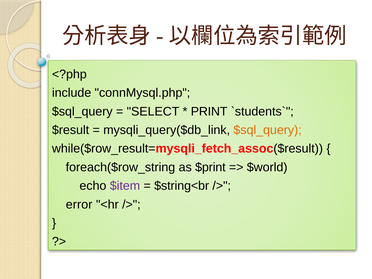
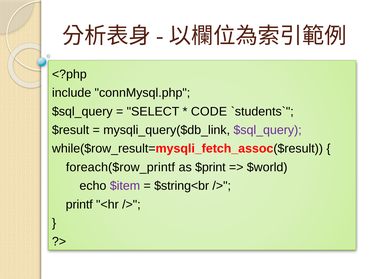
PRINT: PRINT -> CODE
$sql_query at (268, 130) colour: orange -> purple
foreach($row_string: foreach($row_string -> foreach($row_printf
error: error -> printf
